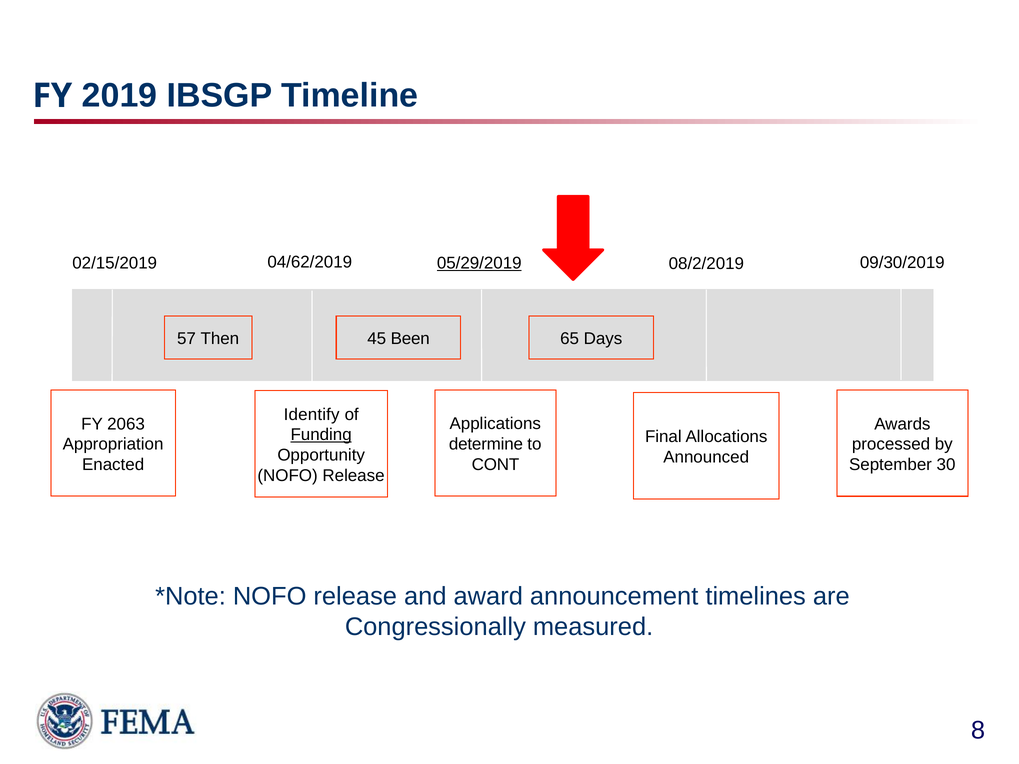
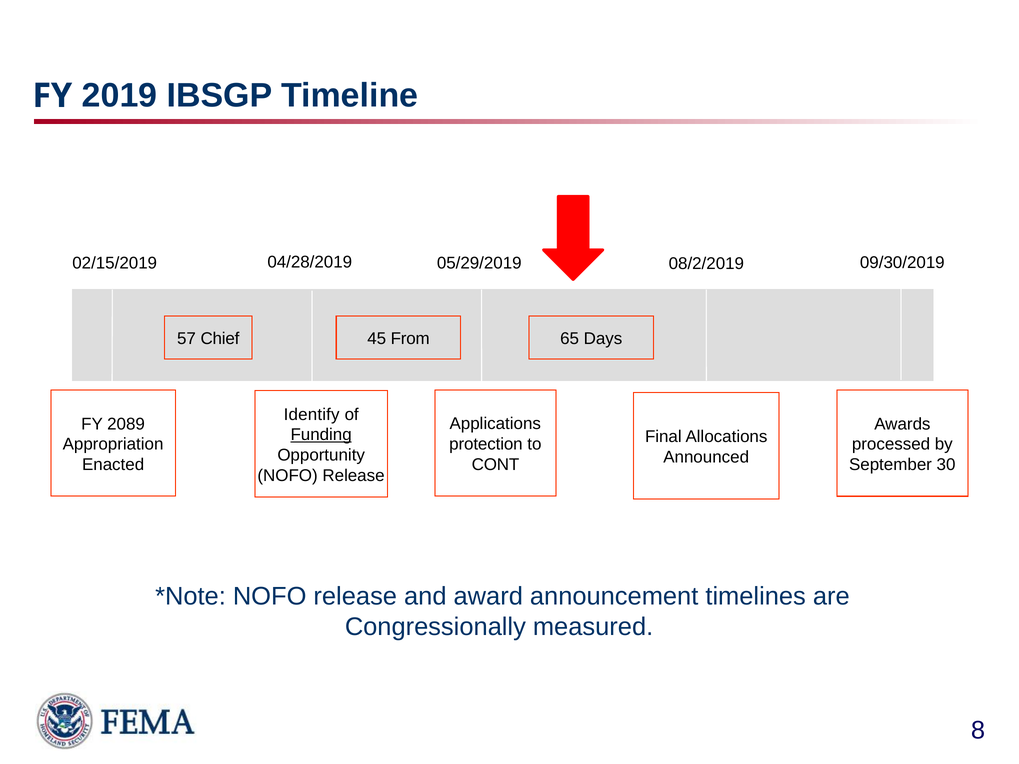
04/62/2019: 04/62/2019 -> 04/28/2019
05/29/2019 underline: present -> none
Then: Then -> Chief
Been: Been -> From
2063: 2063 -> 2089
determine: determine -> protection
